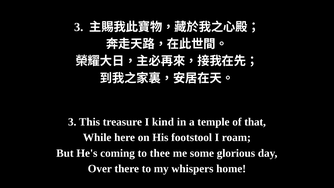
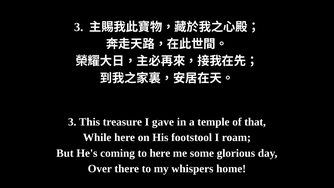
kind: kind -> gave
to thee: thee -> here
